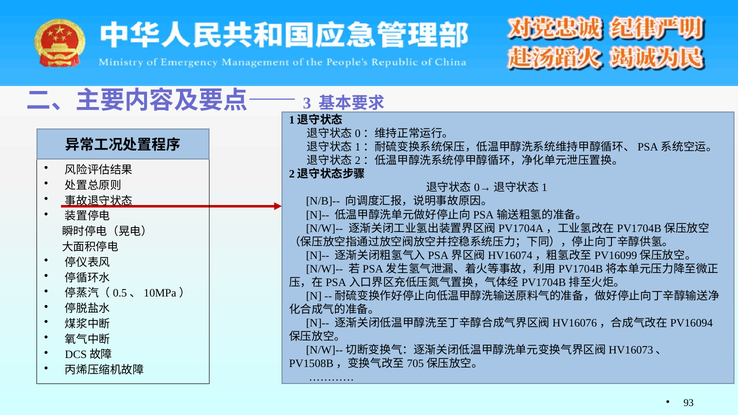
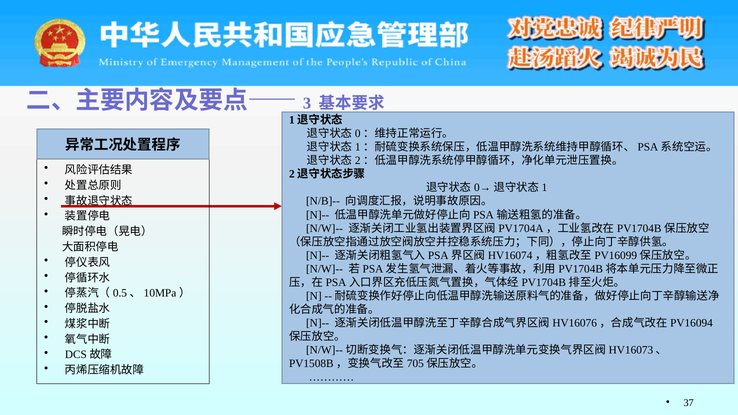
93: 93 -> 37
